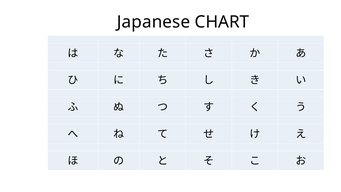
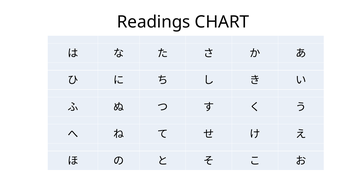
Japanese: Japanese -> Readings
